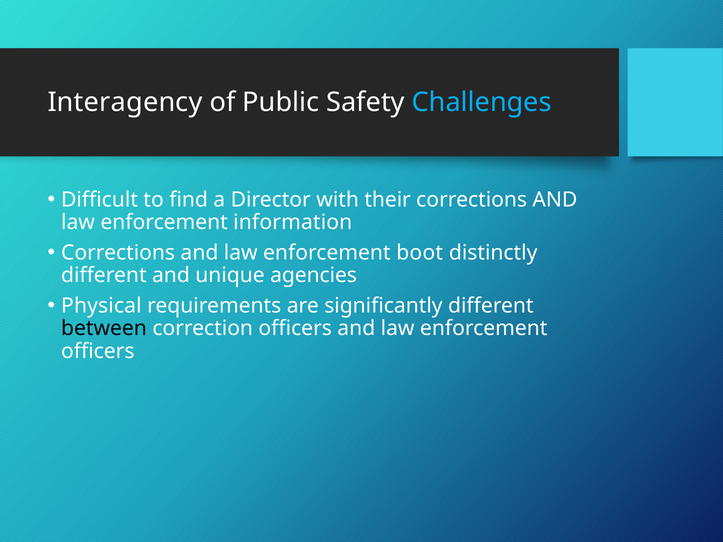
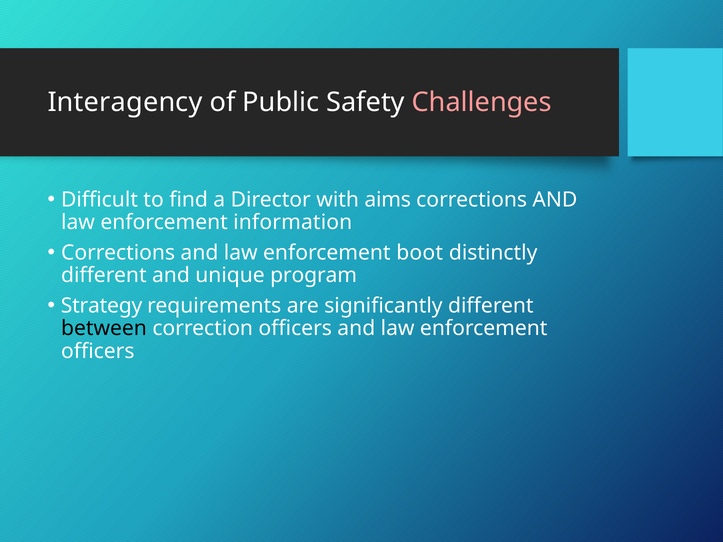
Challenges colour: light blue -> pink
their: their -> aims
agencies: agencies -> program
Physical: Physical -> Strategy
